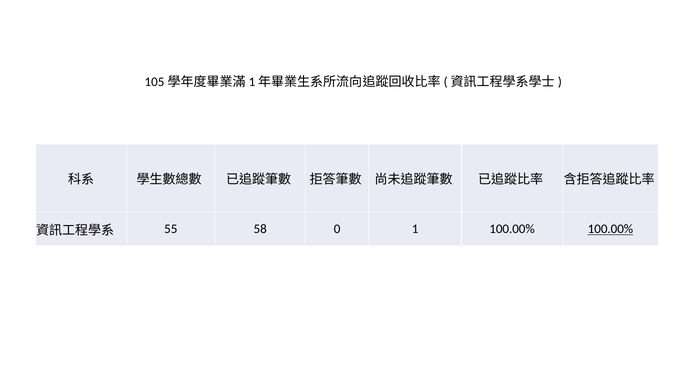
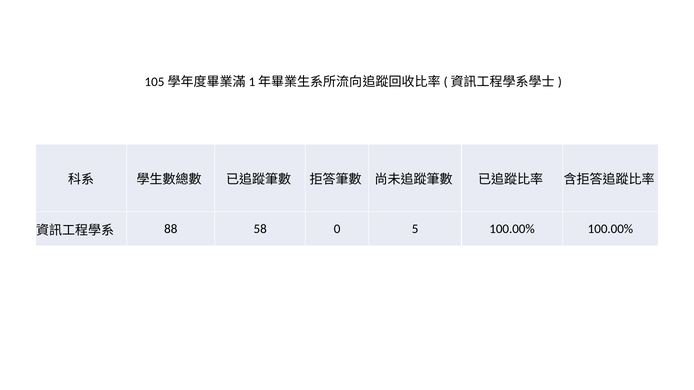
55: 55 -> 88
1: 1 -> 5
100.00% at (610, 229) underline: present -> none
